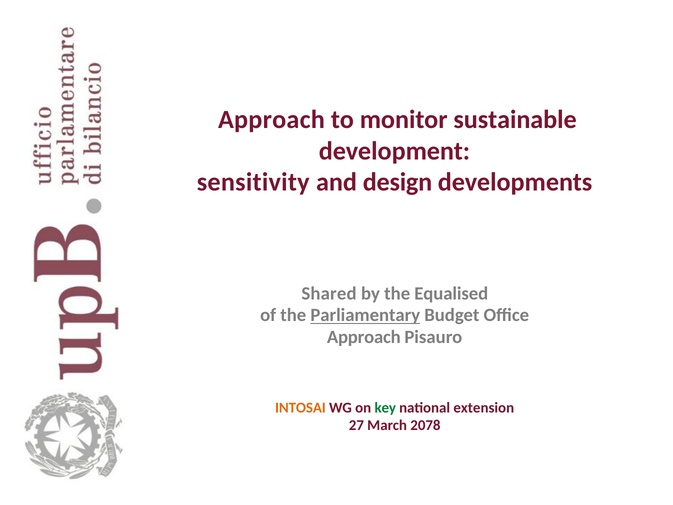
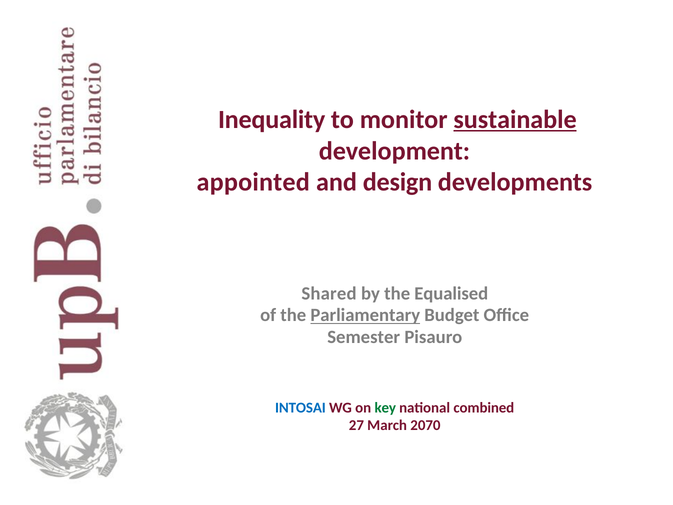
Approach at (271, 119): Approach -> Inequality
sustainable underline: none -> present
sensitivity: sensitivity -> appointed
Approach at (364, 337): Approach -> Semester
INTOSAI colour: orange -> blue
extension: extension -> combined
2078: 2078 -> 2070
